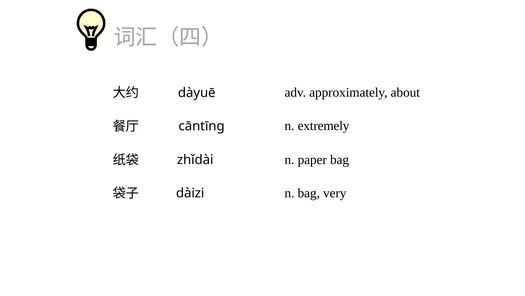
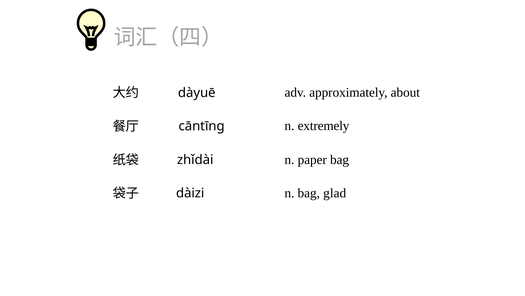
very: very -> glad
